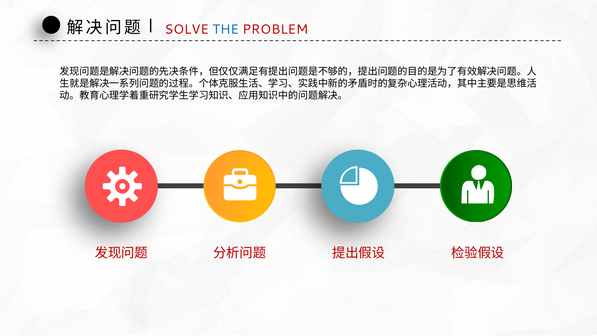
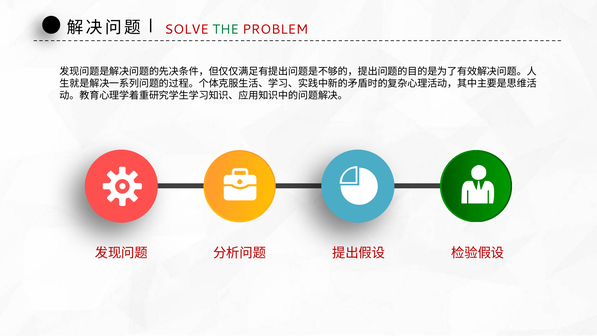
THE colour: blue -> green
